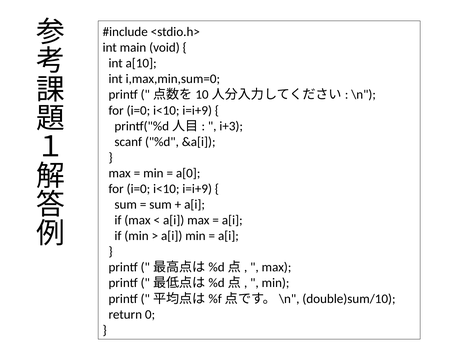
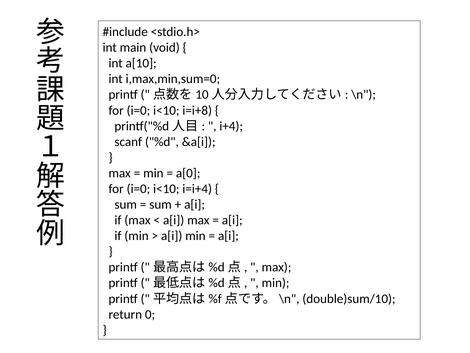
i=i+9 at (197, 110): i=i+9 -> i=i+8
i+3: i+3 -> i+4
i=i+9 at (197, 189): i=i+9 -> i=i+4
